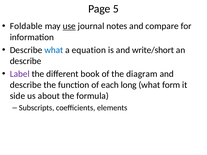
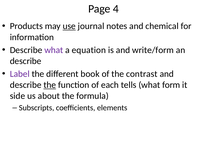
5: 5 -> 4
Foldable: Foldable -> Products
compare: compare -> chemical
what at (54, 50) colour: blue -> purple
write/short: write/short -> write/form
diagram: diagram -> contrast
the at (50, 85) underline: none -> present
long: long -> tells
